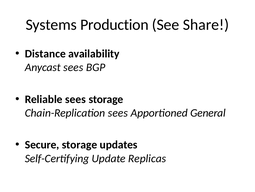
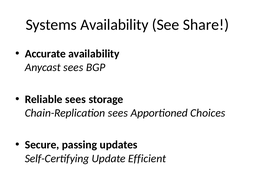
Systems Production: Production -> Availability
Distance: Distance -> Accurate
General: General -> Choices
Secure storage: storage -> passing
Replicas: Replicas -> Efficient
